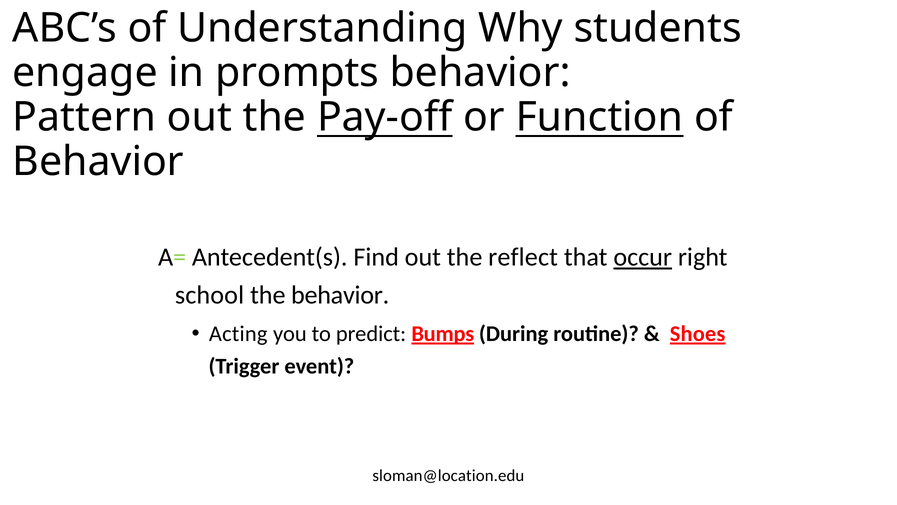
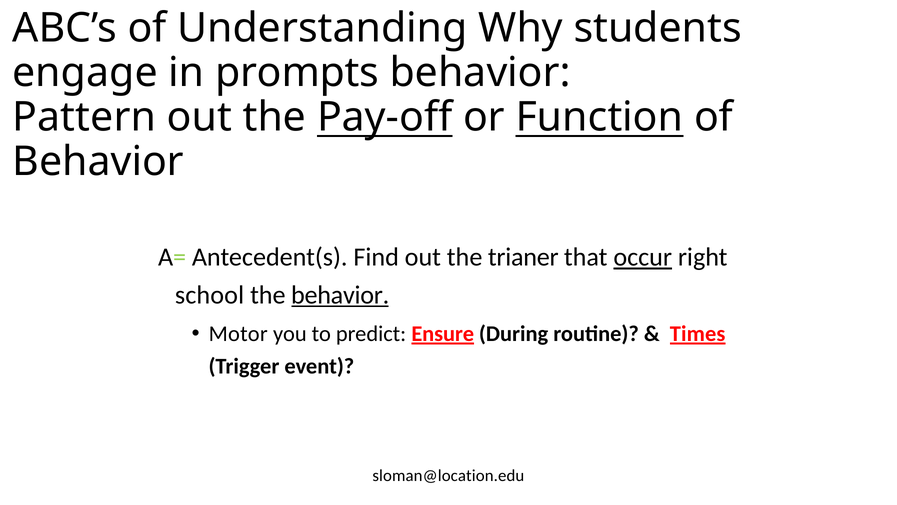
reflect: reflect -> trianer
behavior at (340, 295) underline: none -> present
Acting: Acting -> Motor
Bumps: Bumps -> Ensure
Shoes: Shoes -> Times
